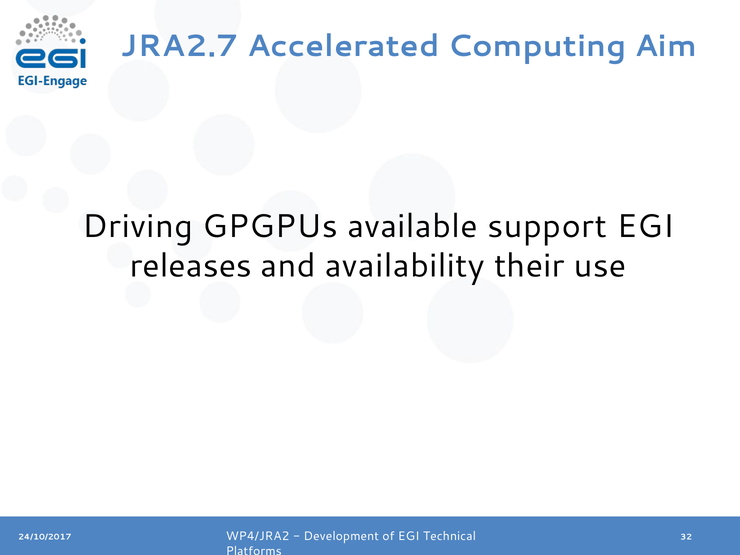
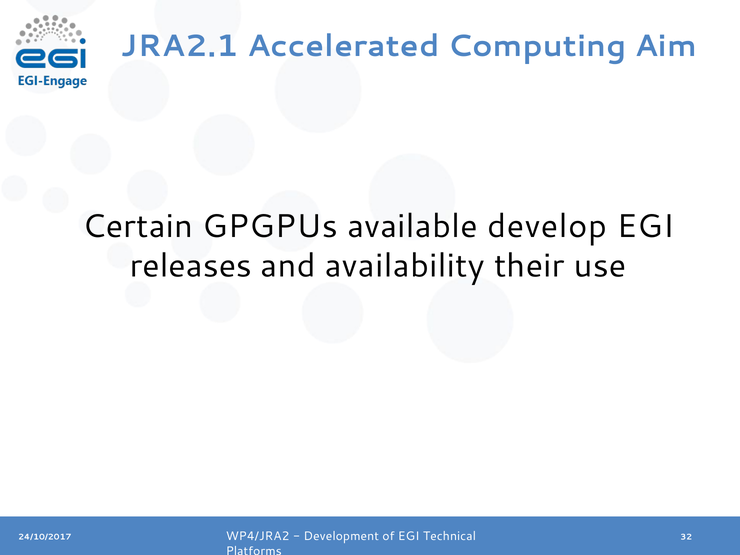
JRA2.7: JRA2.7 -> JRA2.1
Driving: Driving -> Certain
support: support -> develop
